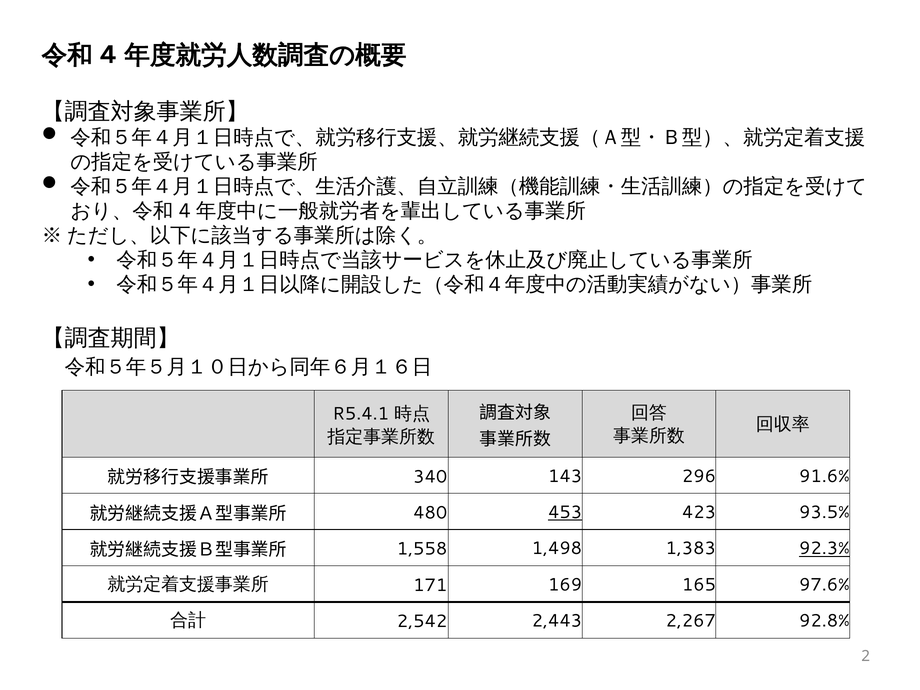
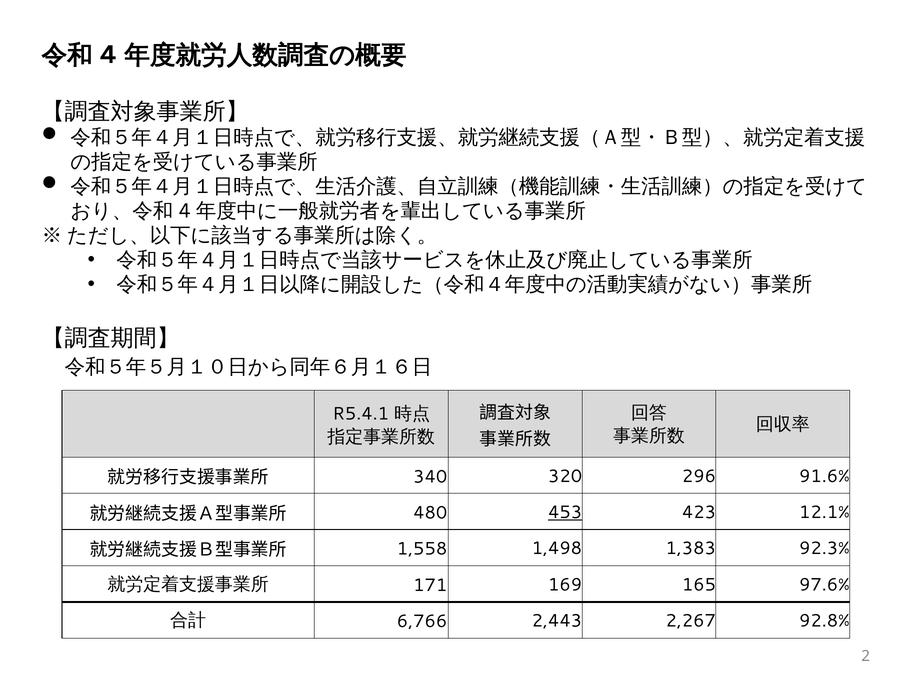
143: 143 -> 320
93.5%: 93.5% -> 12.1%
92.3% underline: present -> none
2,542: 2,542 -> 6,766
